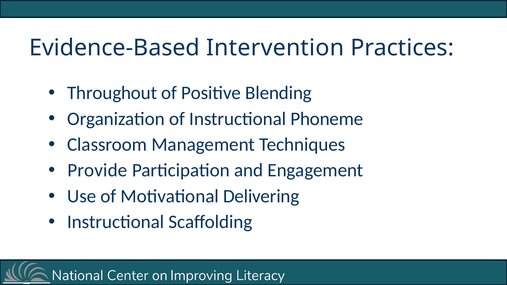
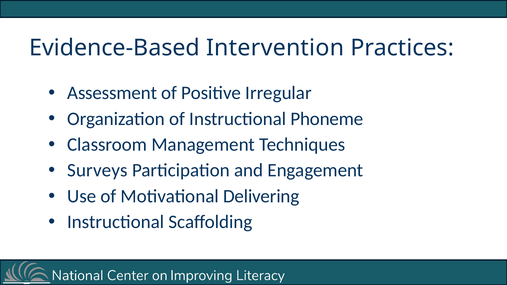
Throughout: Throughout -> Assessment
Blending: Blending -> Irregular
Provide: Provide -> Surveys
